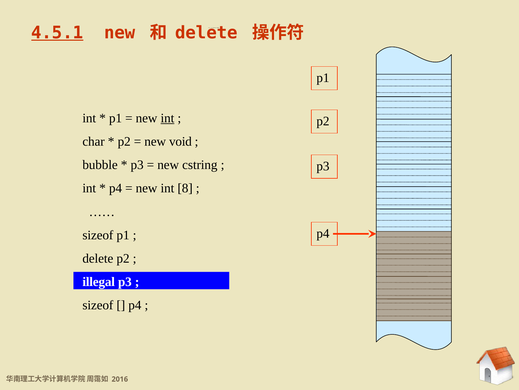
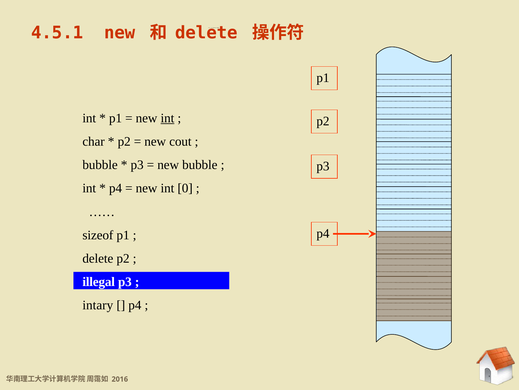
4.5.1 at (57, 33) underline: present -> none
void: void -> cout
new cstring: cstring -> bubble
8: 8 -> 0
sizeof at (98, 305): sizeof -> intary
